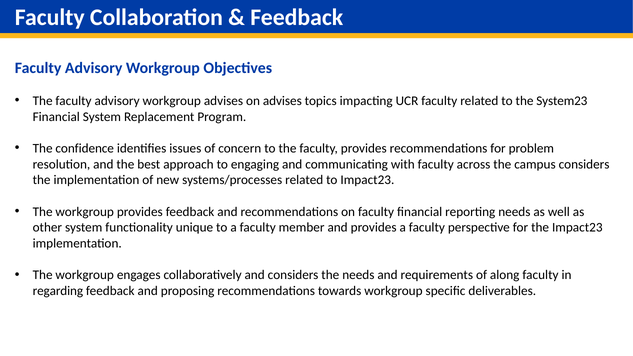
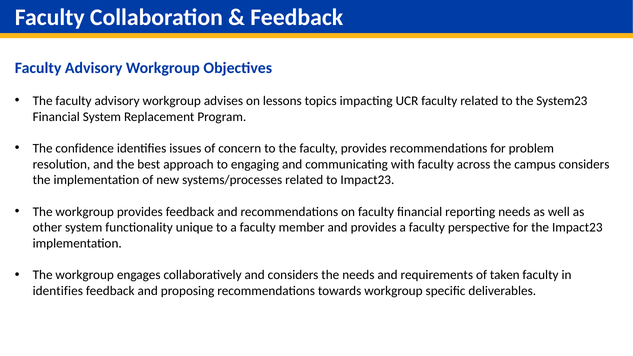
on advises: advises -> lessons
along: along -> taken
regarding at (58, 291): regarding -> identifies
